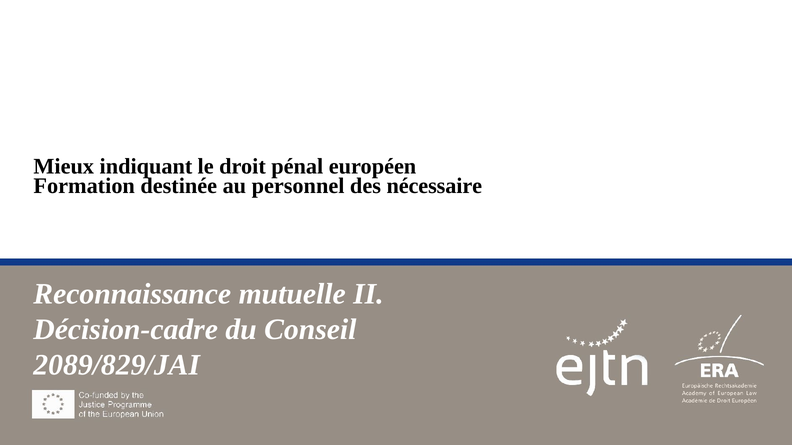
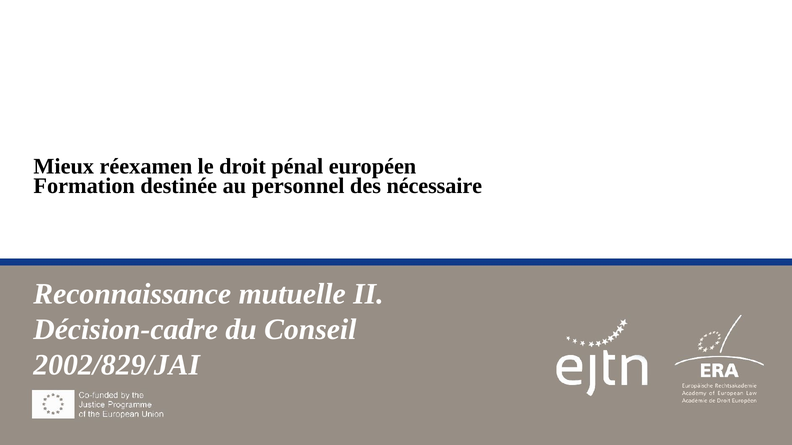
indiquant: indiquant -> réexamen
2089/829/JAI: 2089/829/JAI -> 2002/829/JAI
